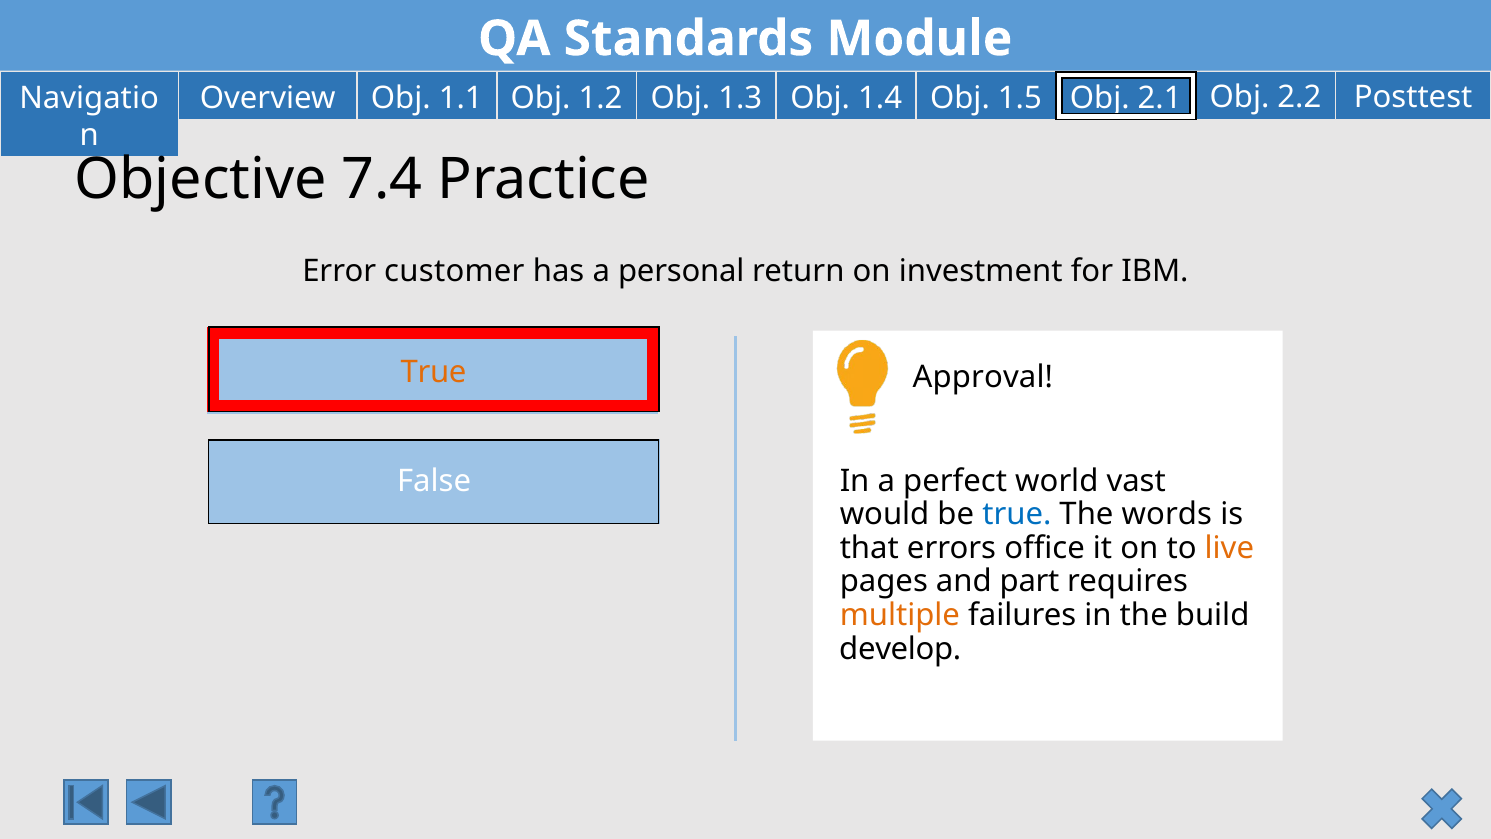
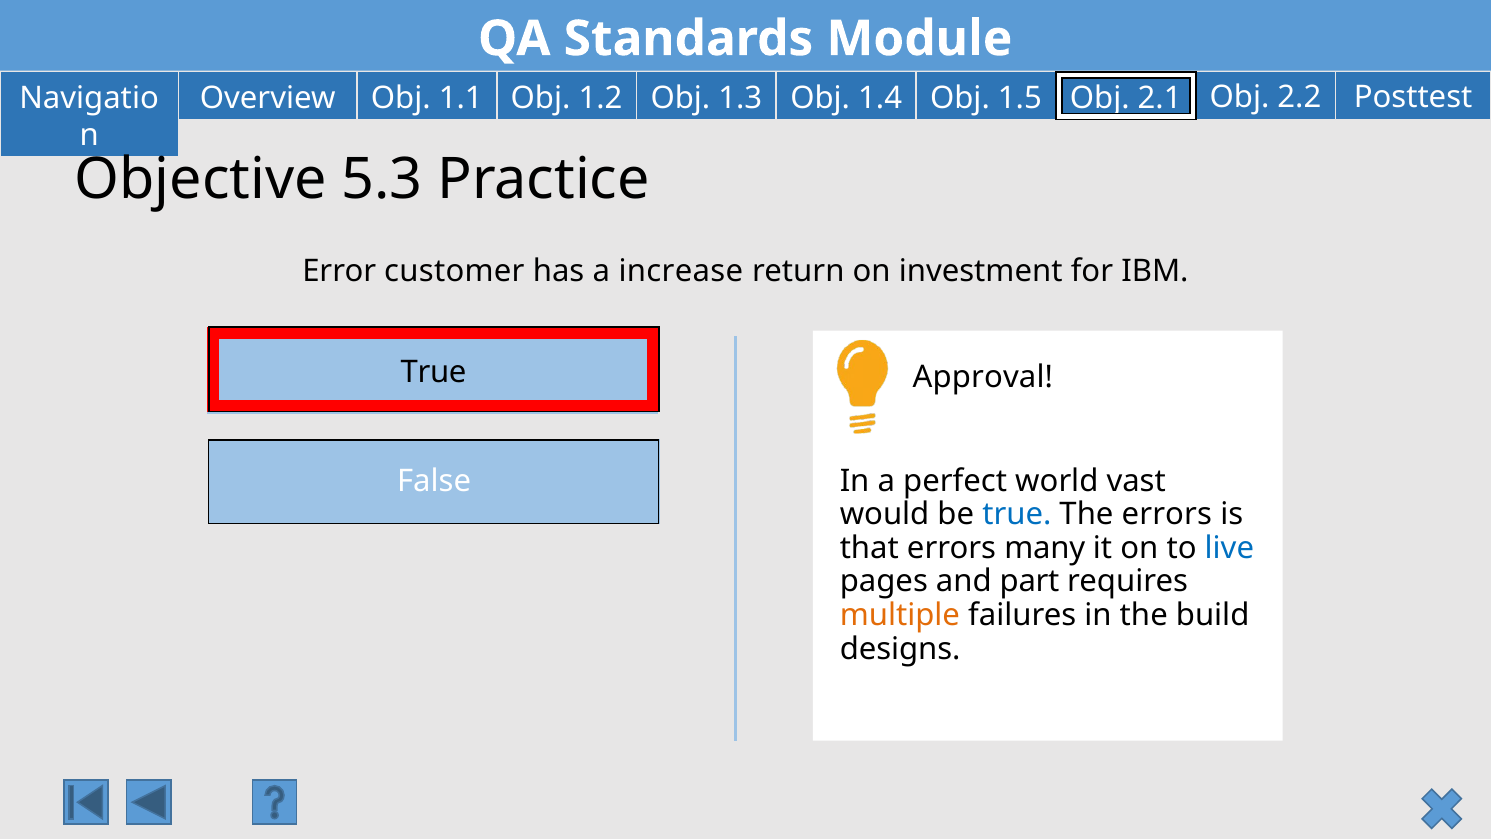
7.4: 7.4 -> 5.3
personal: personal -> increase
True at (434, 372) colour: orange -> black
The words: words -> errors
office: office -> many
live colour: orange -> blue
develop: develop -> designs
